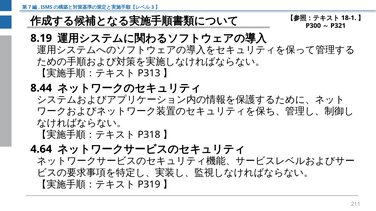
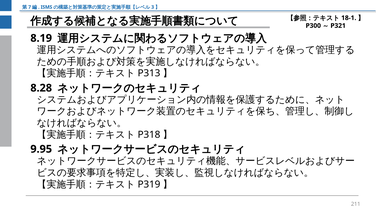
8.44: 8.44 -> 8.28
4.64: 4.64 -> 9.95
